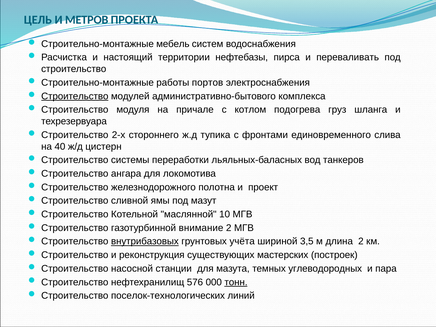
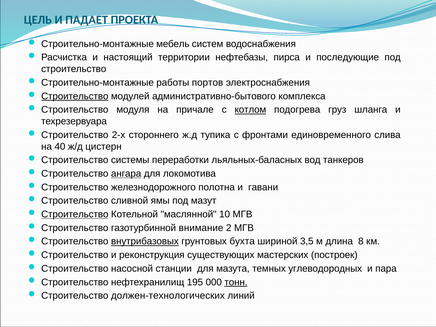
МЕТРОВ: МЕТРОВ -> ПАДАЕТ
переваливать: переваливать -> последующие
котлом underline: none -> present
ангара underline: none -> present
проект: проект -> гавани
Строительство at (75, 214) underline: none -> present
учёта: учёта -> бухта
длина 2: 2 -> 8
576: 576 -> 195
поселок-технологических: поселок-технологических -> должен-технологических
